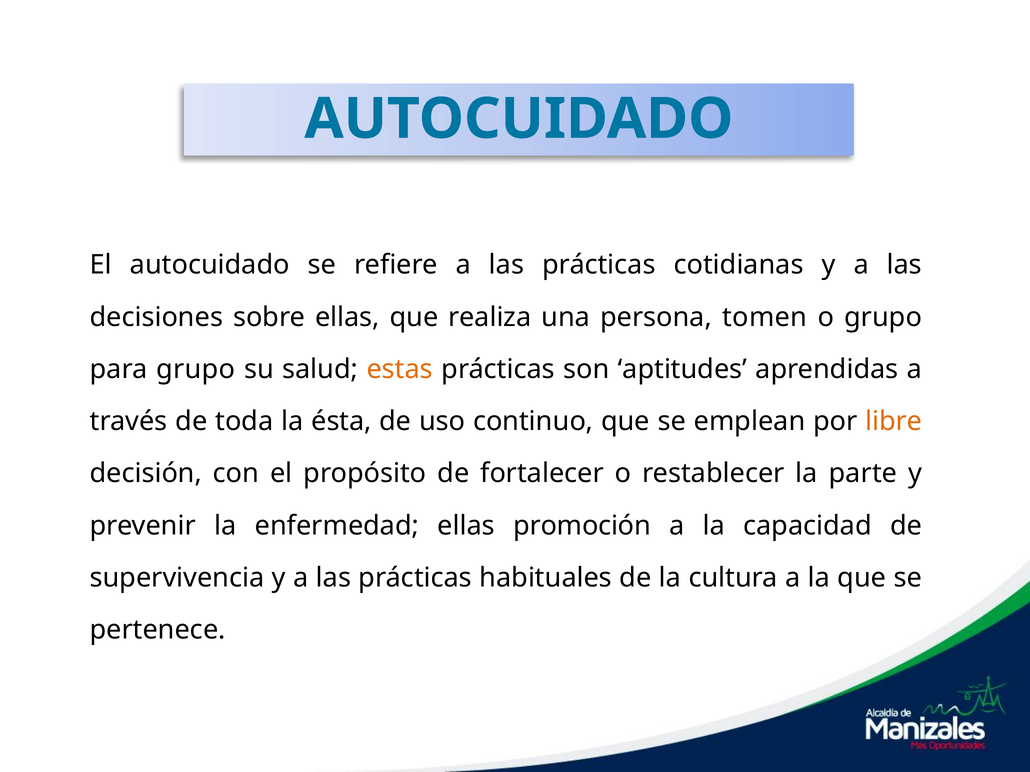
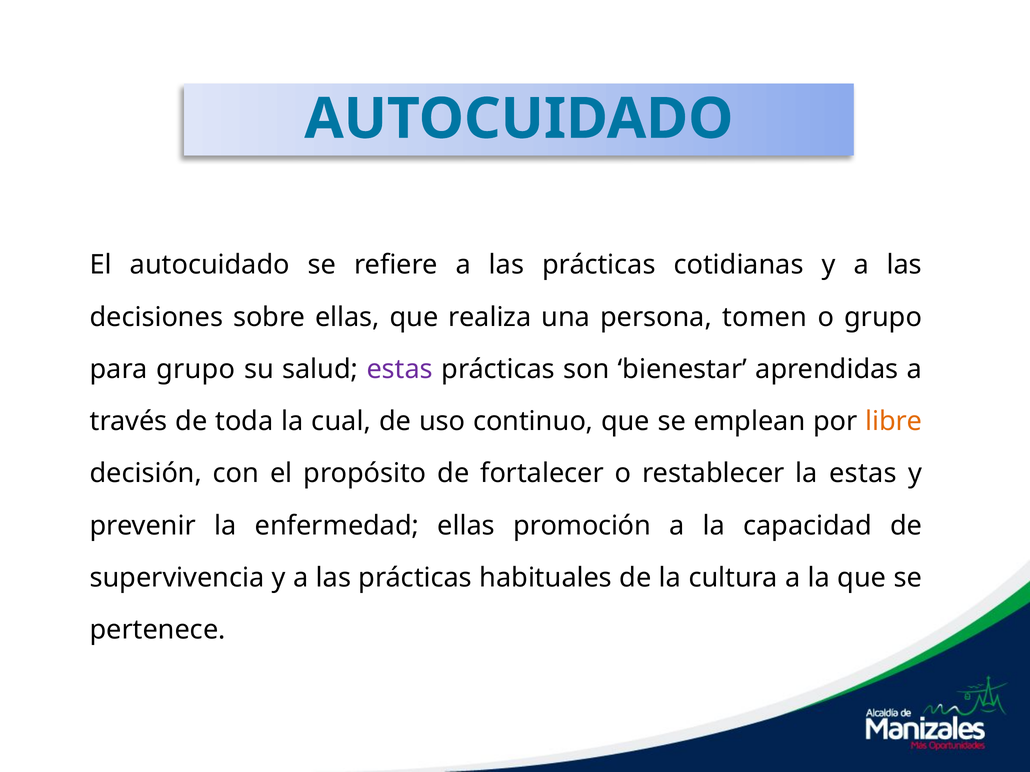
estas at (400, 369) colour: orange -> purple
aptitudes: aptitudes -> bienestar
ésta: ésta -> cual
la parte: parte -> estas
